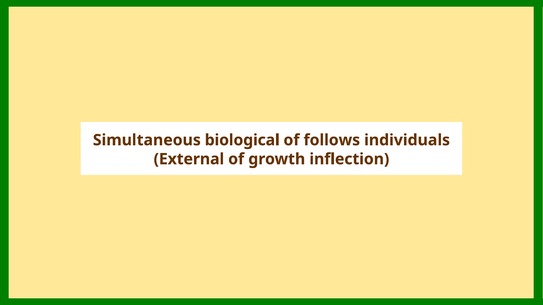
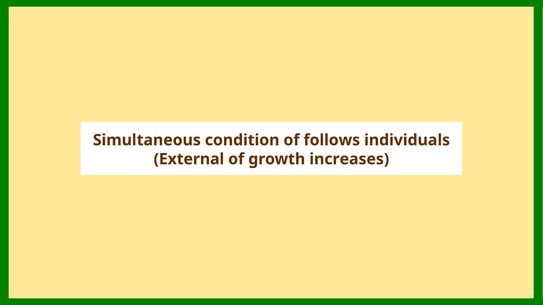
biological: biological -> condition
inflection: inflection -> increases
